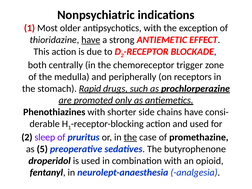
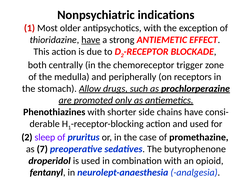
Rapid: Rapid -> Allow
the at (130, 137) underline: present -> none
5: 5 -> 7
